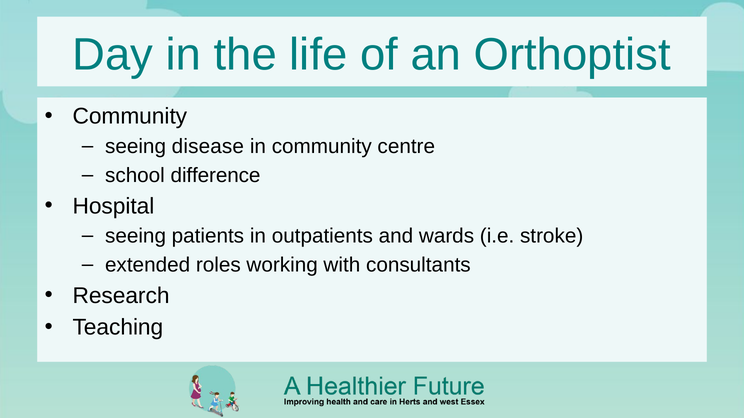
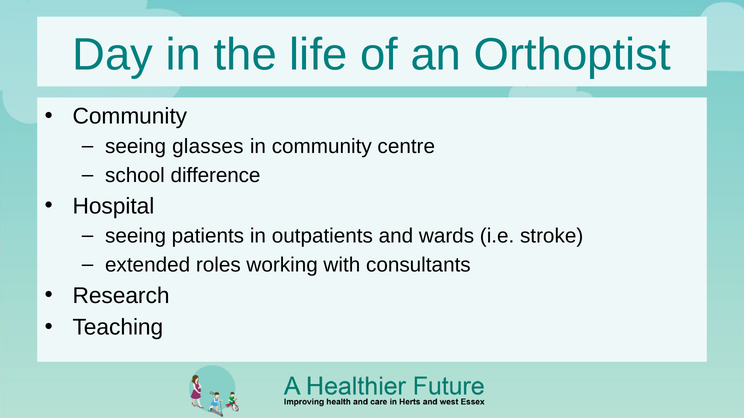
disease: disease -> glasses
